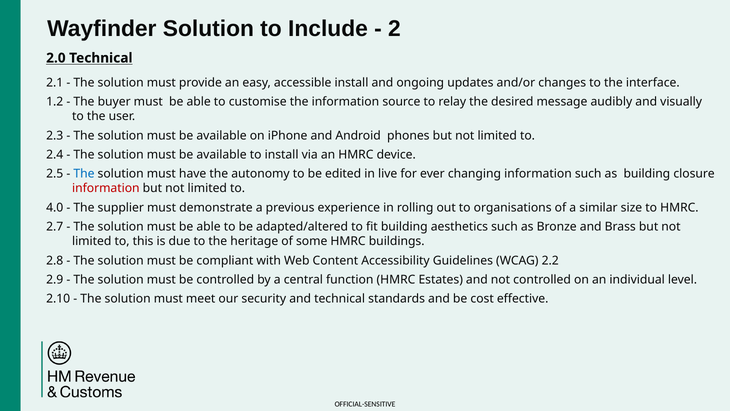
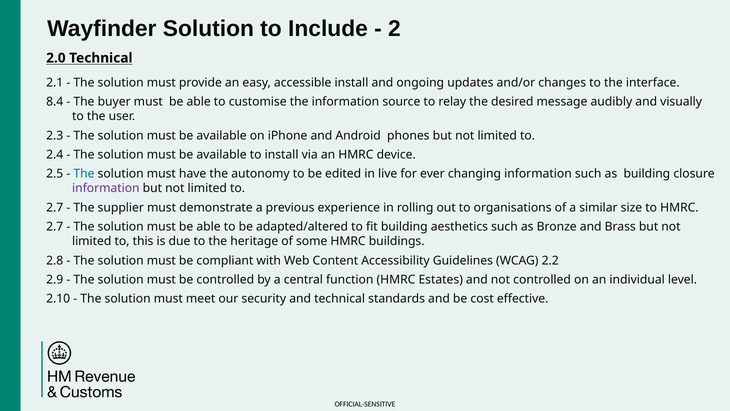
1.2: 1.2 -> 8.4
information at (106, 188) colour: red -> purple
4.0 at (55, 207): 4.0 -> 2.7
